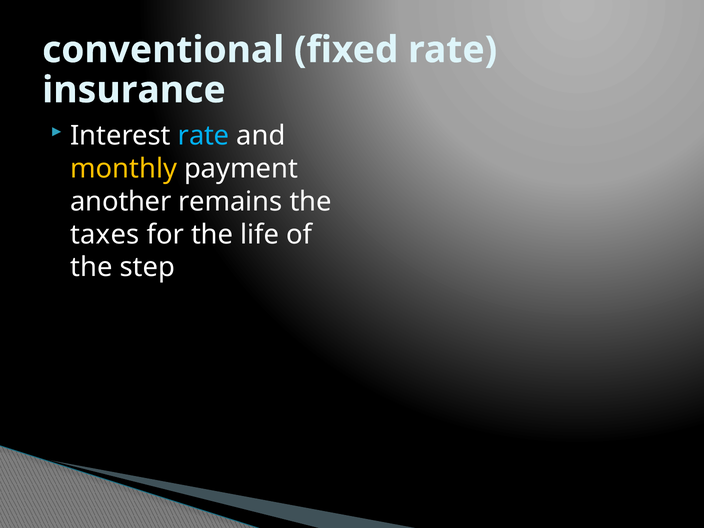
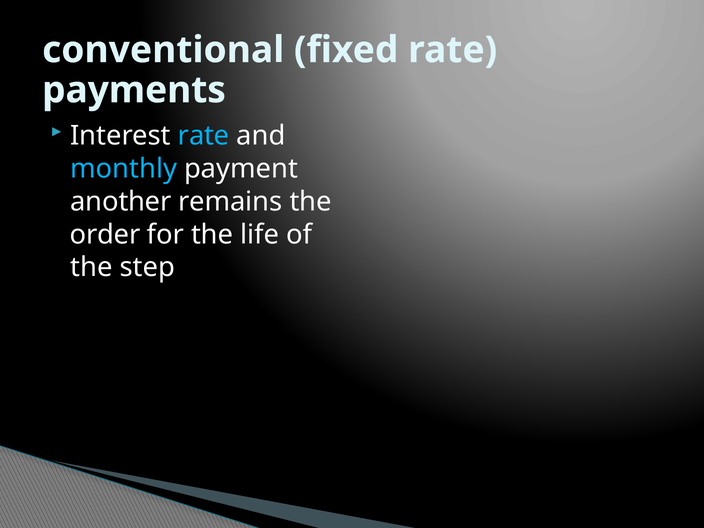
insurance: insurance -> payments
monthly colour: yellow -> light blue
taxes: taxes -> order
